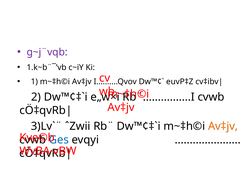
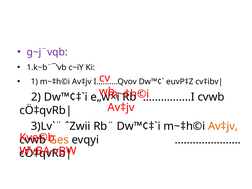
Ges colour: blue -> orange
